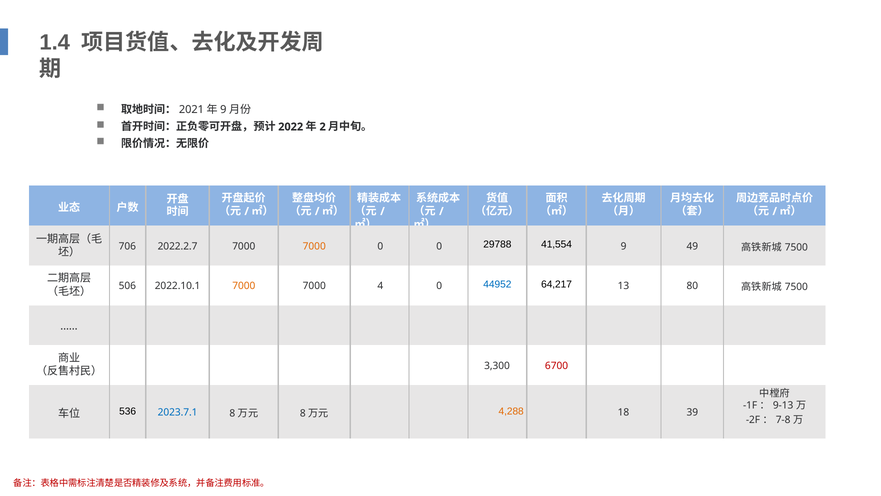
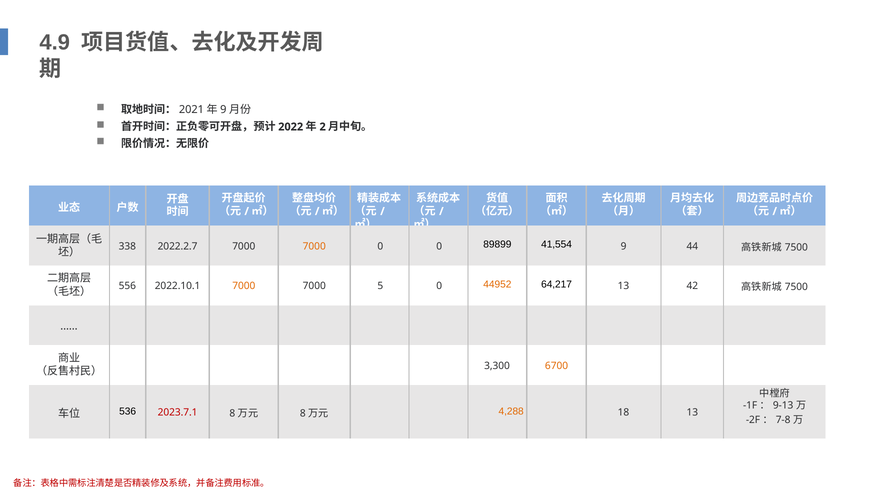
1.4: 1.4 -> 4.9
706: 706 -> 338
29788: 29788 -> 89899
49: 49 -> 44
506: 506 -> 556
4: 4 -> 5
44952 colour: blue -> orange
80: 80 -> 42
6700 colour: red -> orange
2023.7.1 colour: blue -> red
18 39: 39 -> 13
